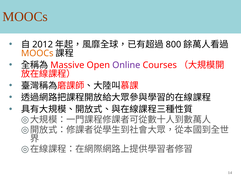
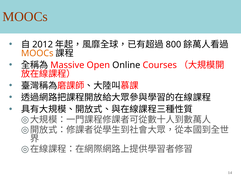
Online colour: purple -> black
